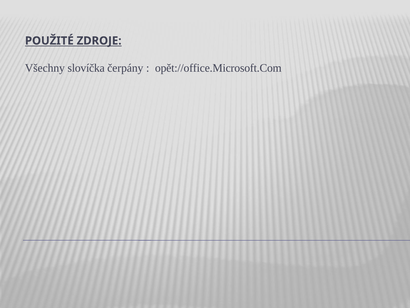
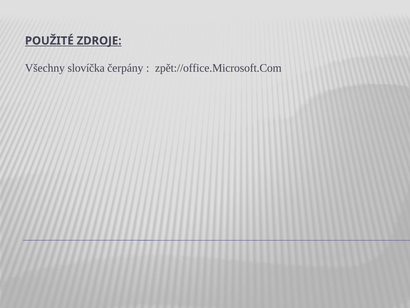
opět://office.Microsoft.Com: opět://office.Microsoft.Com -> zpět://office.Microsoft.Com
